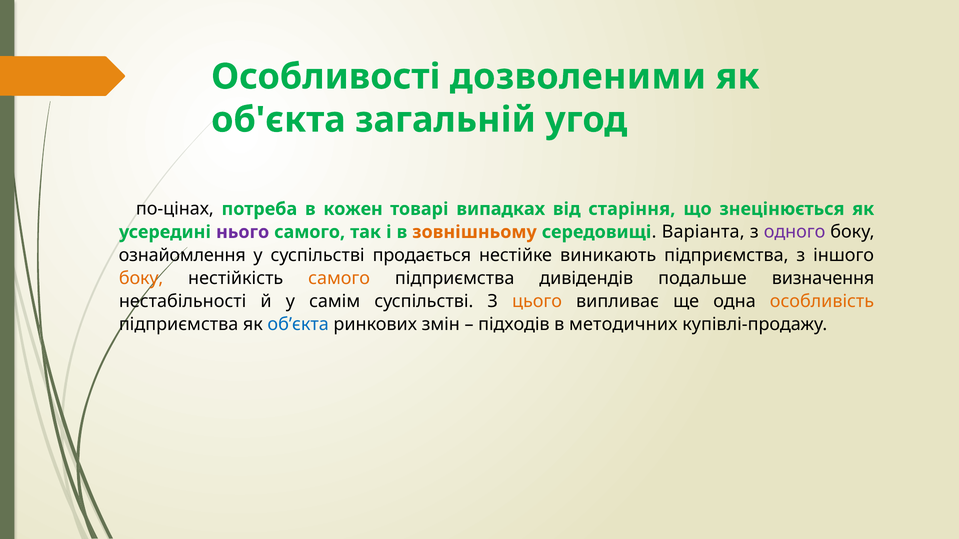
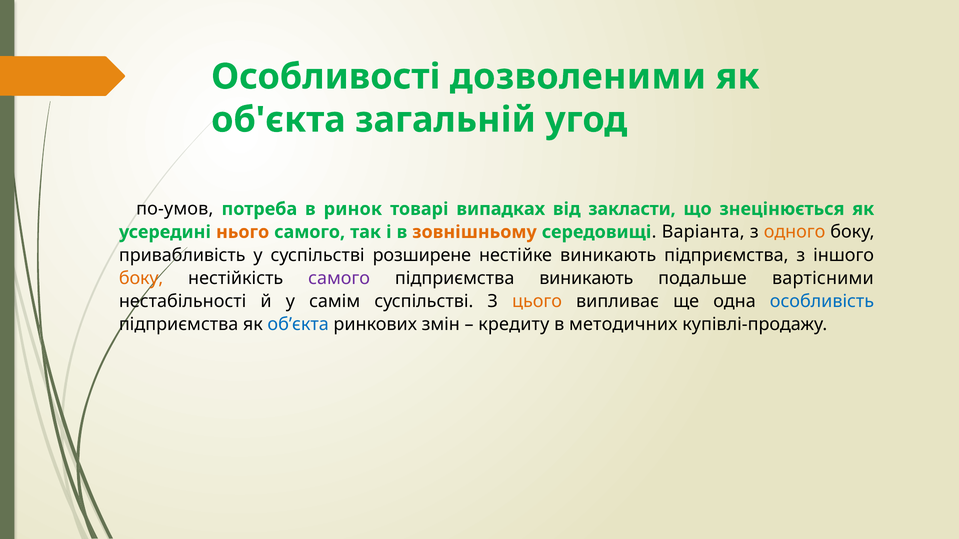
по-цінах: по-цінах -> по-умов
кожен: кожен -> ринок
старіння: старіння -> закласти
нього colour: purple -> orange
одного colour: purple -> orange
ознайомлення: ознайомлення -> привабливість
продається: продається -> розширене
самого at (339, 278) colour: orange -> purple
підприємства дивідендів: дивідендів -> виникають
визначення: визначення -> вартісними
особливість colour: orange -> blue
підходів: підходів -> кредиту
